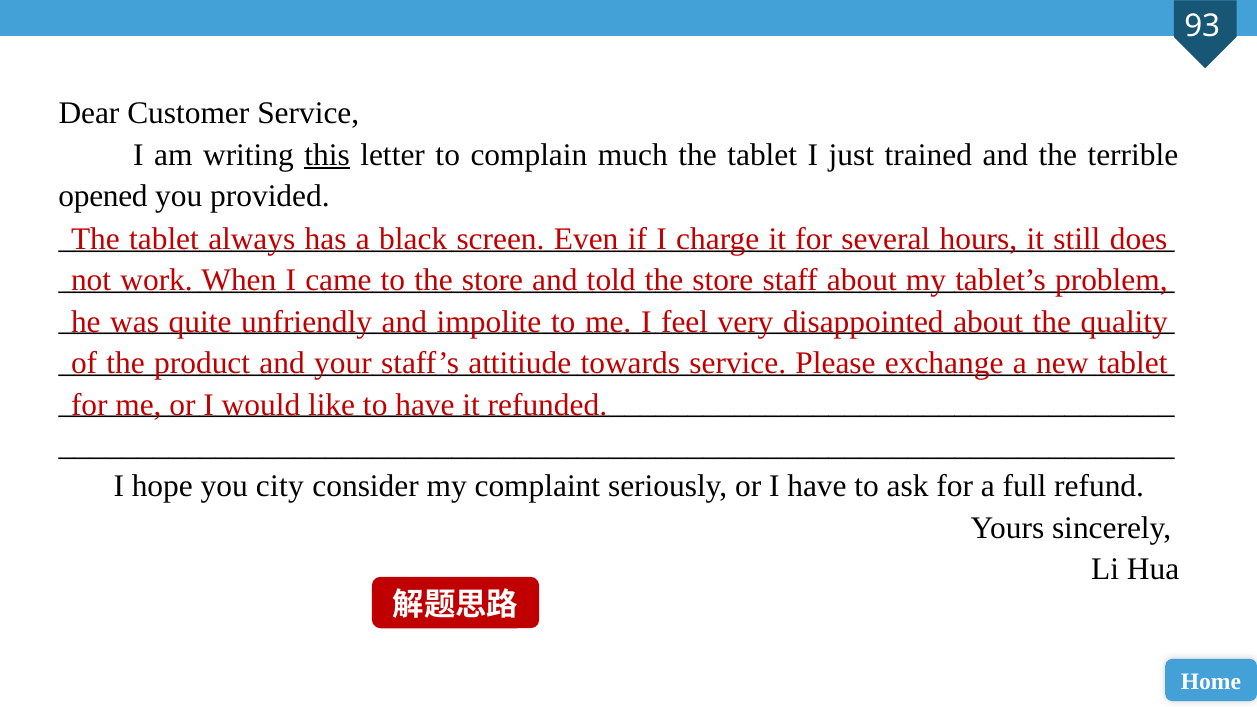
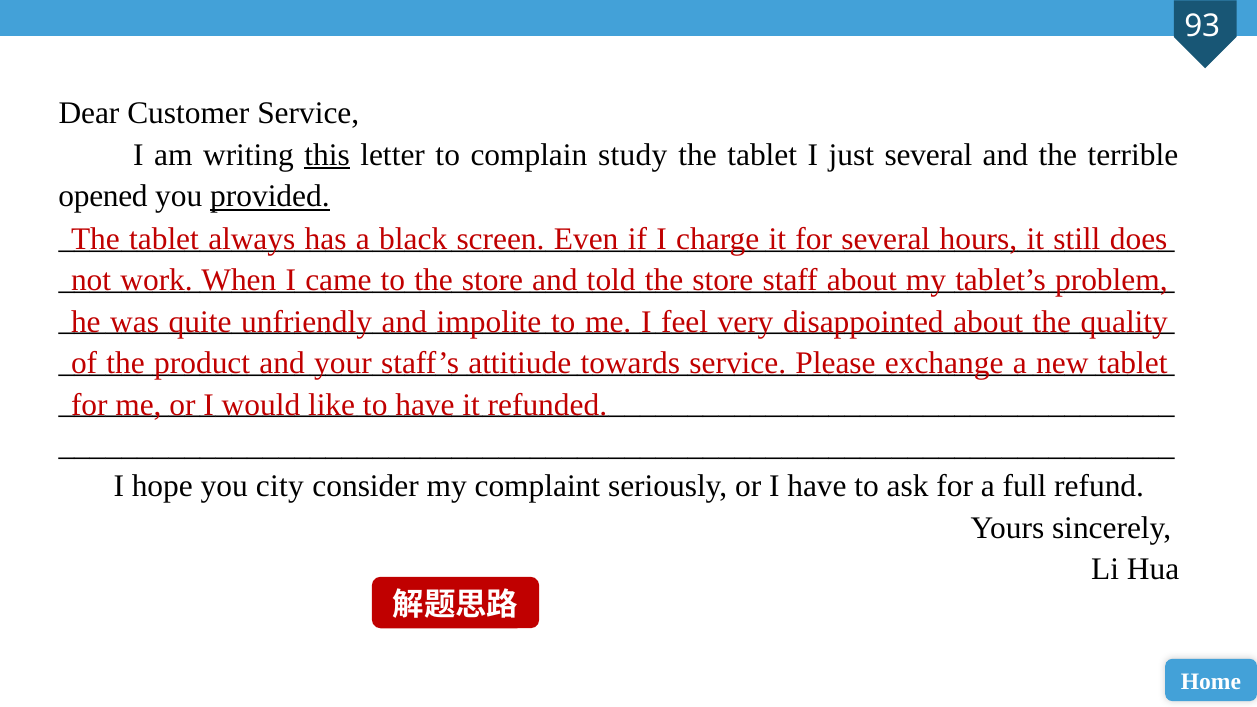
much: much -> study
just trained: trained -> several
provided underline: none -> present
